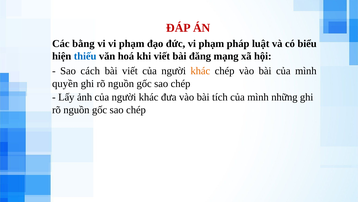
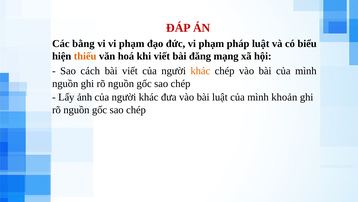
thiếu colour: blue -> orange
quyền at (65, 83): quyền -> nguồn
bài tích: tích -> luật
những: những -> khoản
